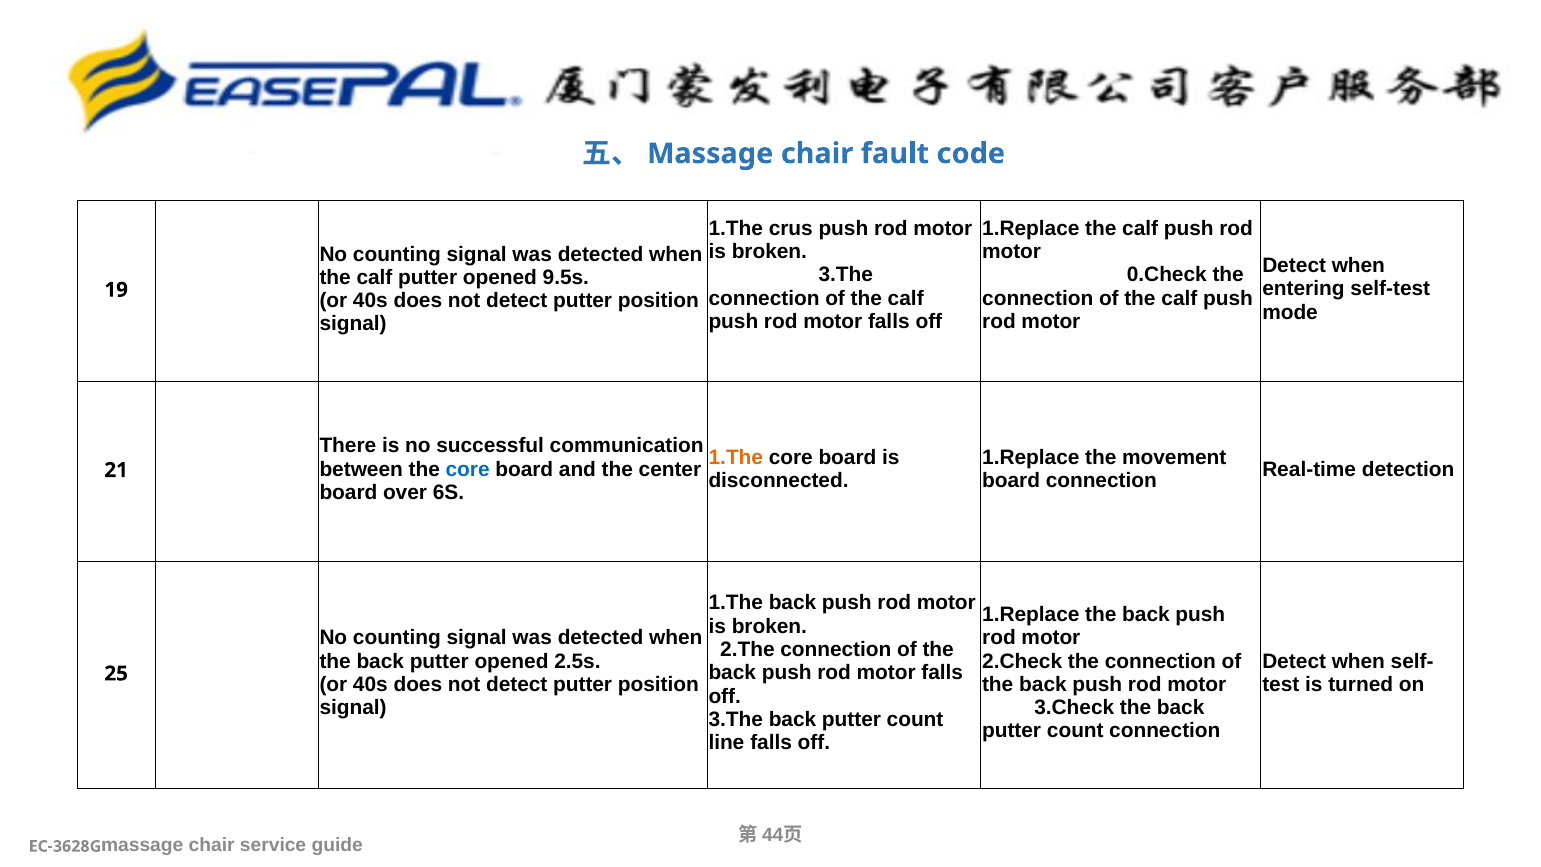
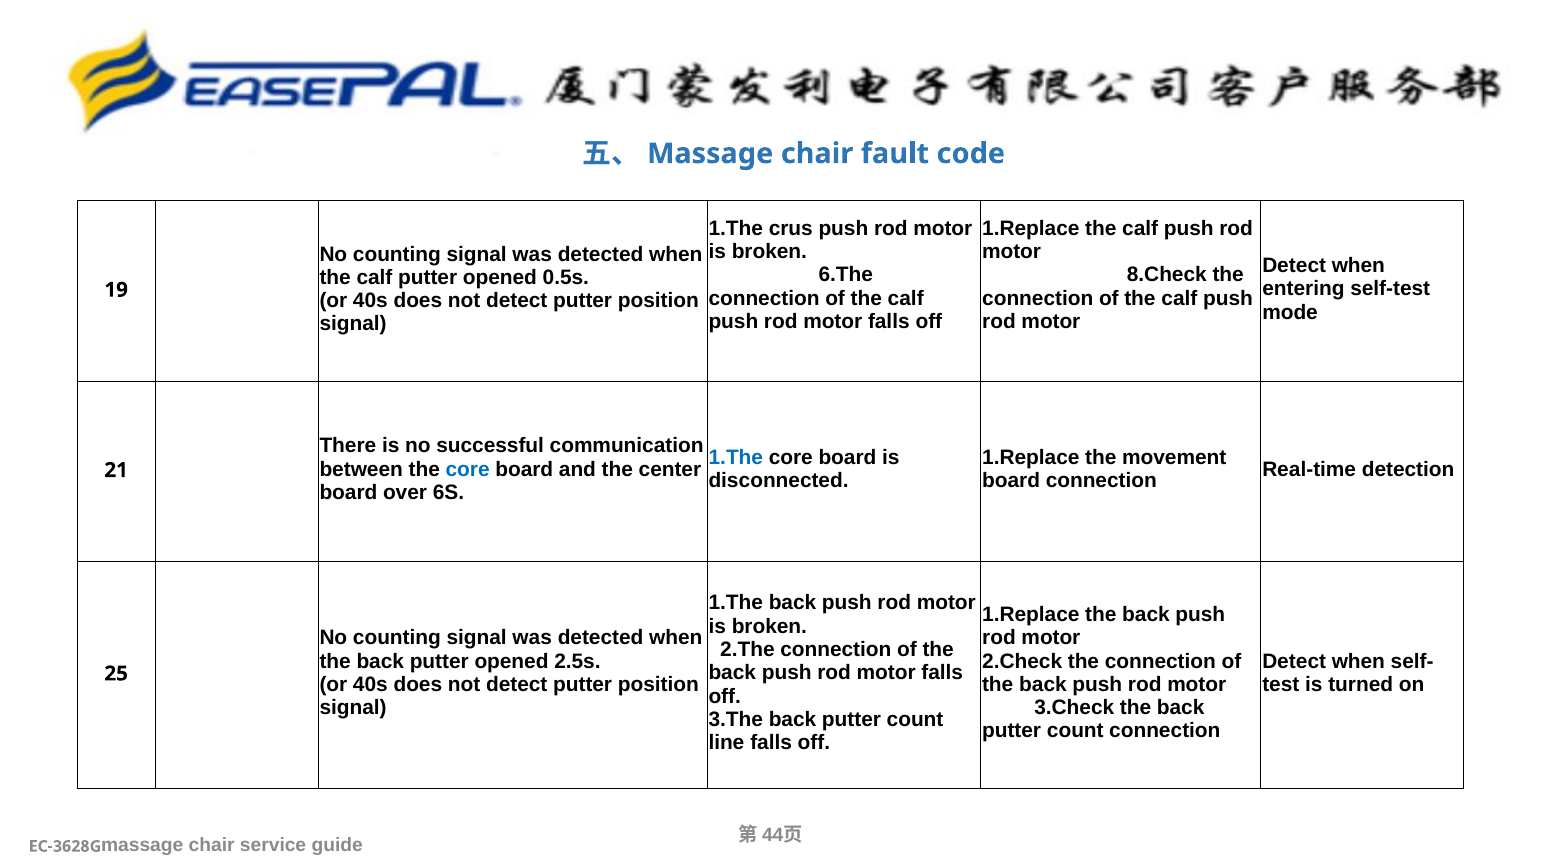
3.The at (846, 275): 3.The -> 6.The
0.Check: 0.Check -> 8.Check
9.5s: 9.5s -> 0.5s
1.The at (736, 458) colour: orange -> blue
